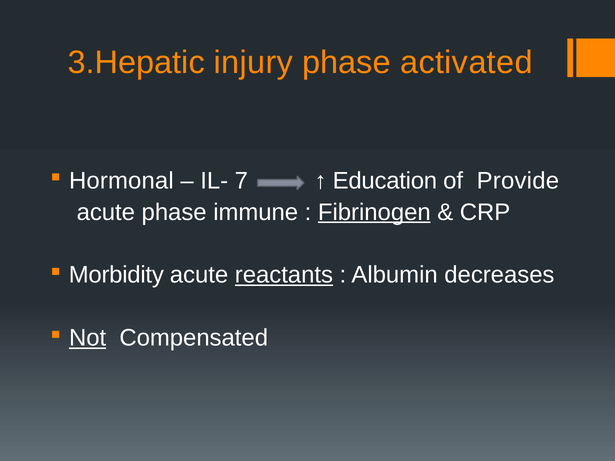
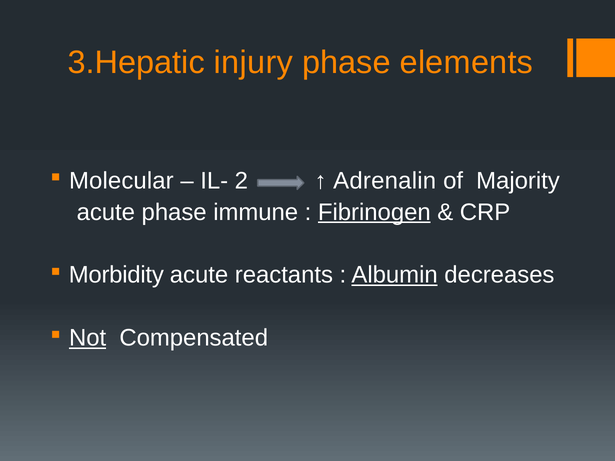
activated: activated -> elements
Hormonal: Hormonal -> Molecular
7: 7 -> 2
Education: Education -> Adrenalin
Provide: Provide -> Majority
reactants underline: present -> none
Albumin underline: none -> present
